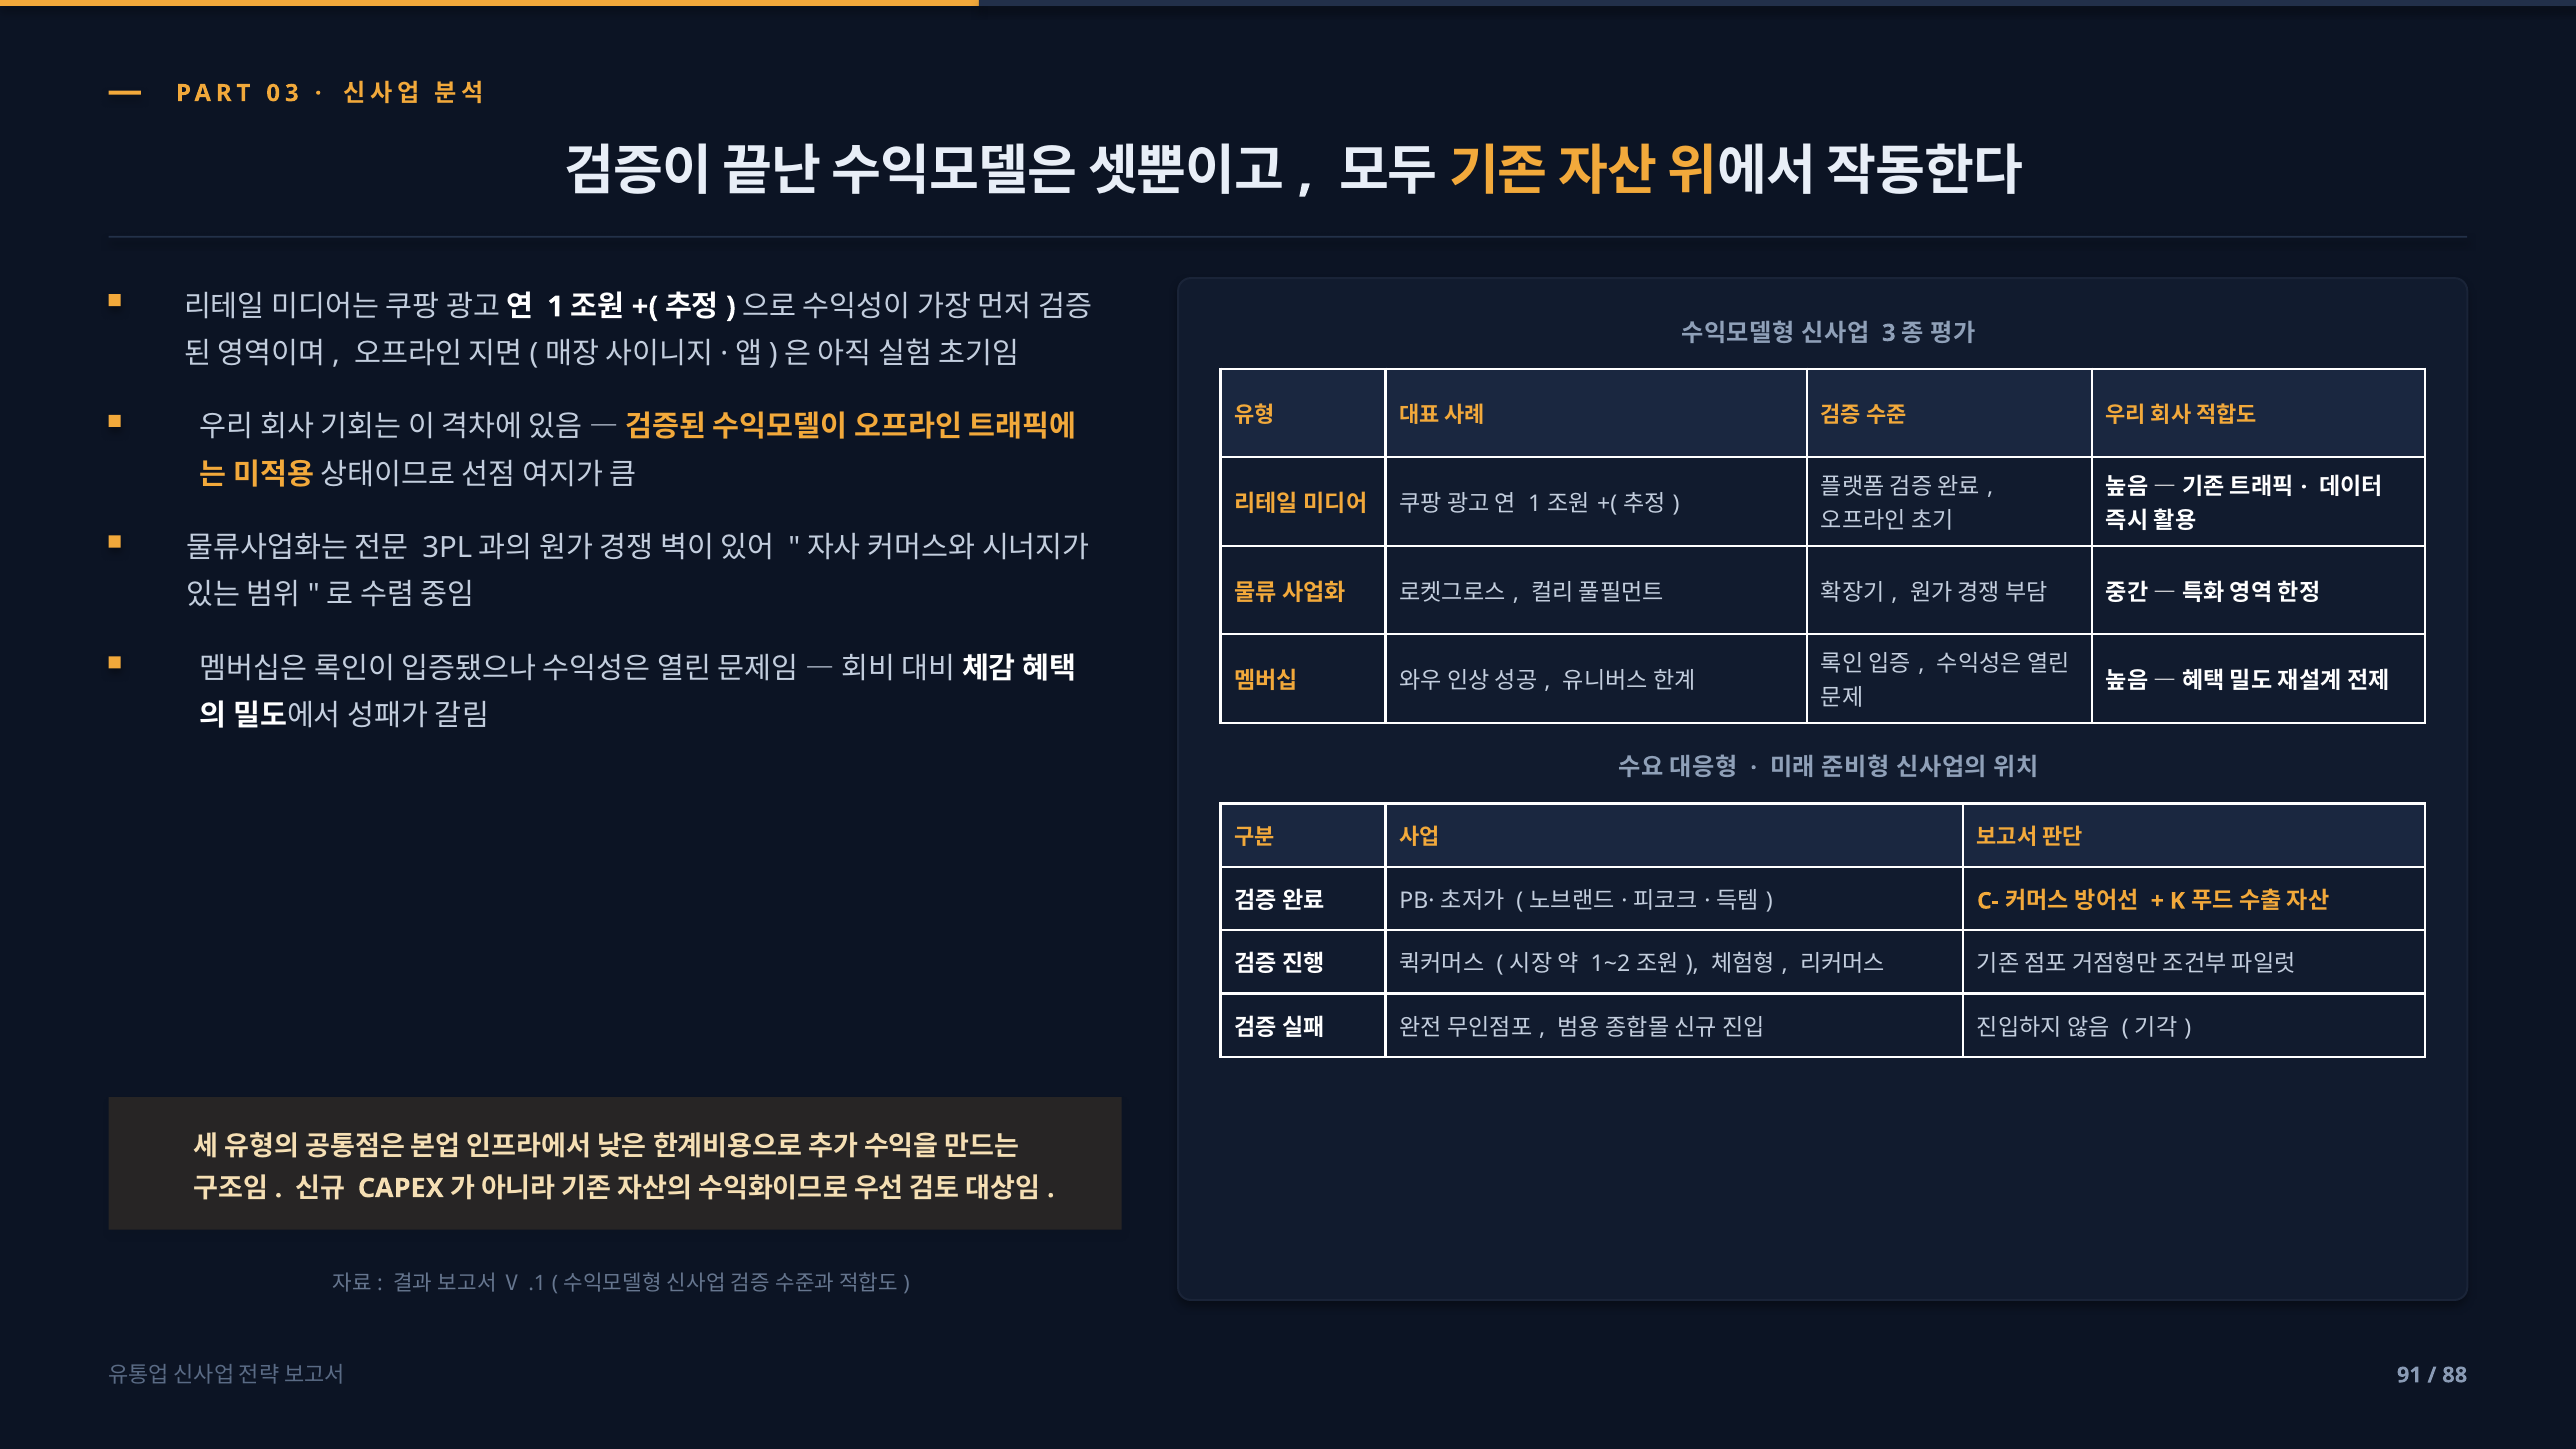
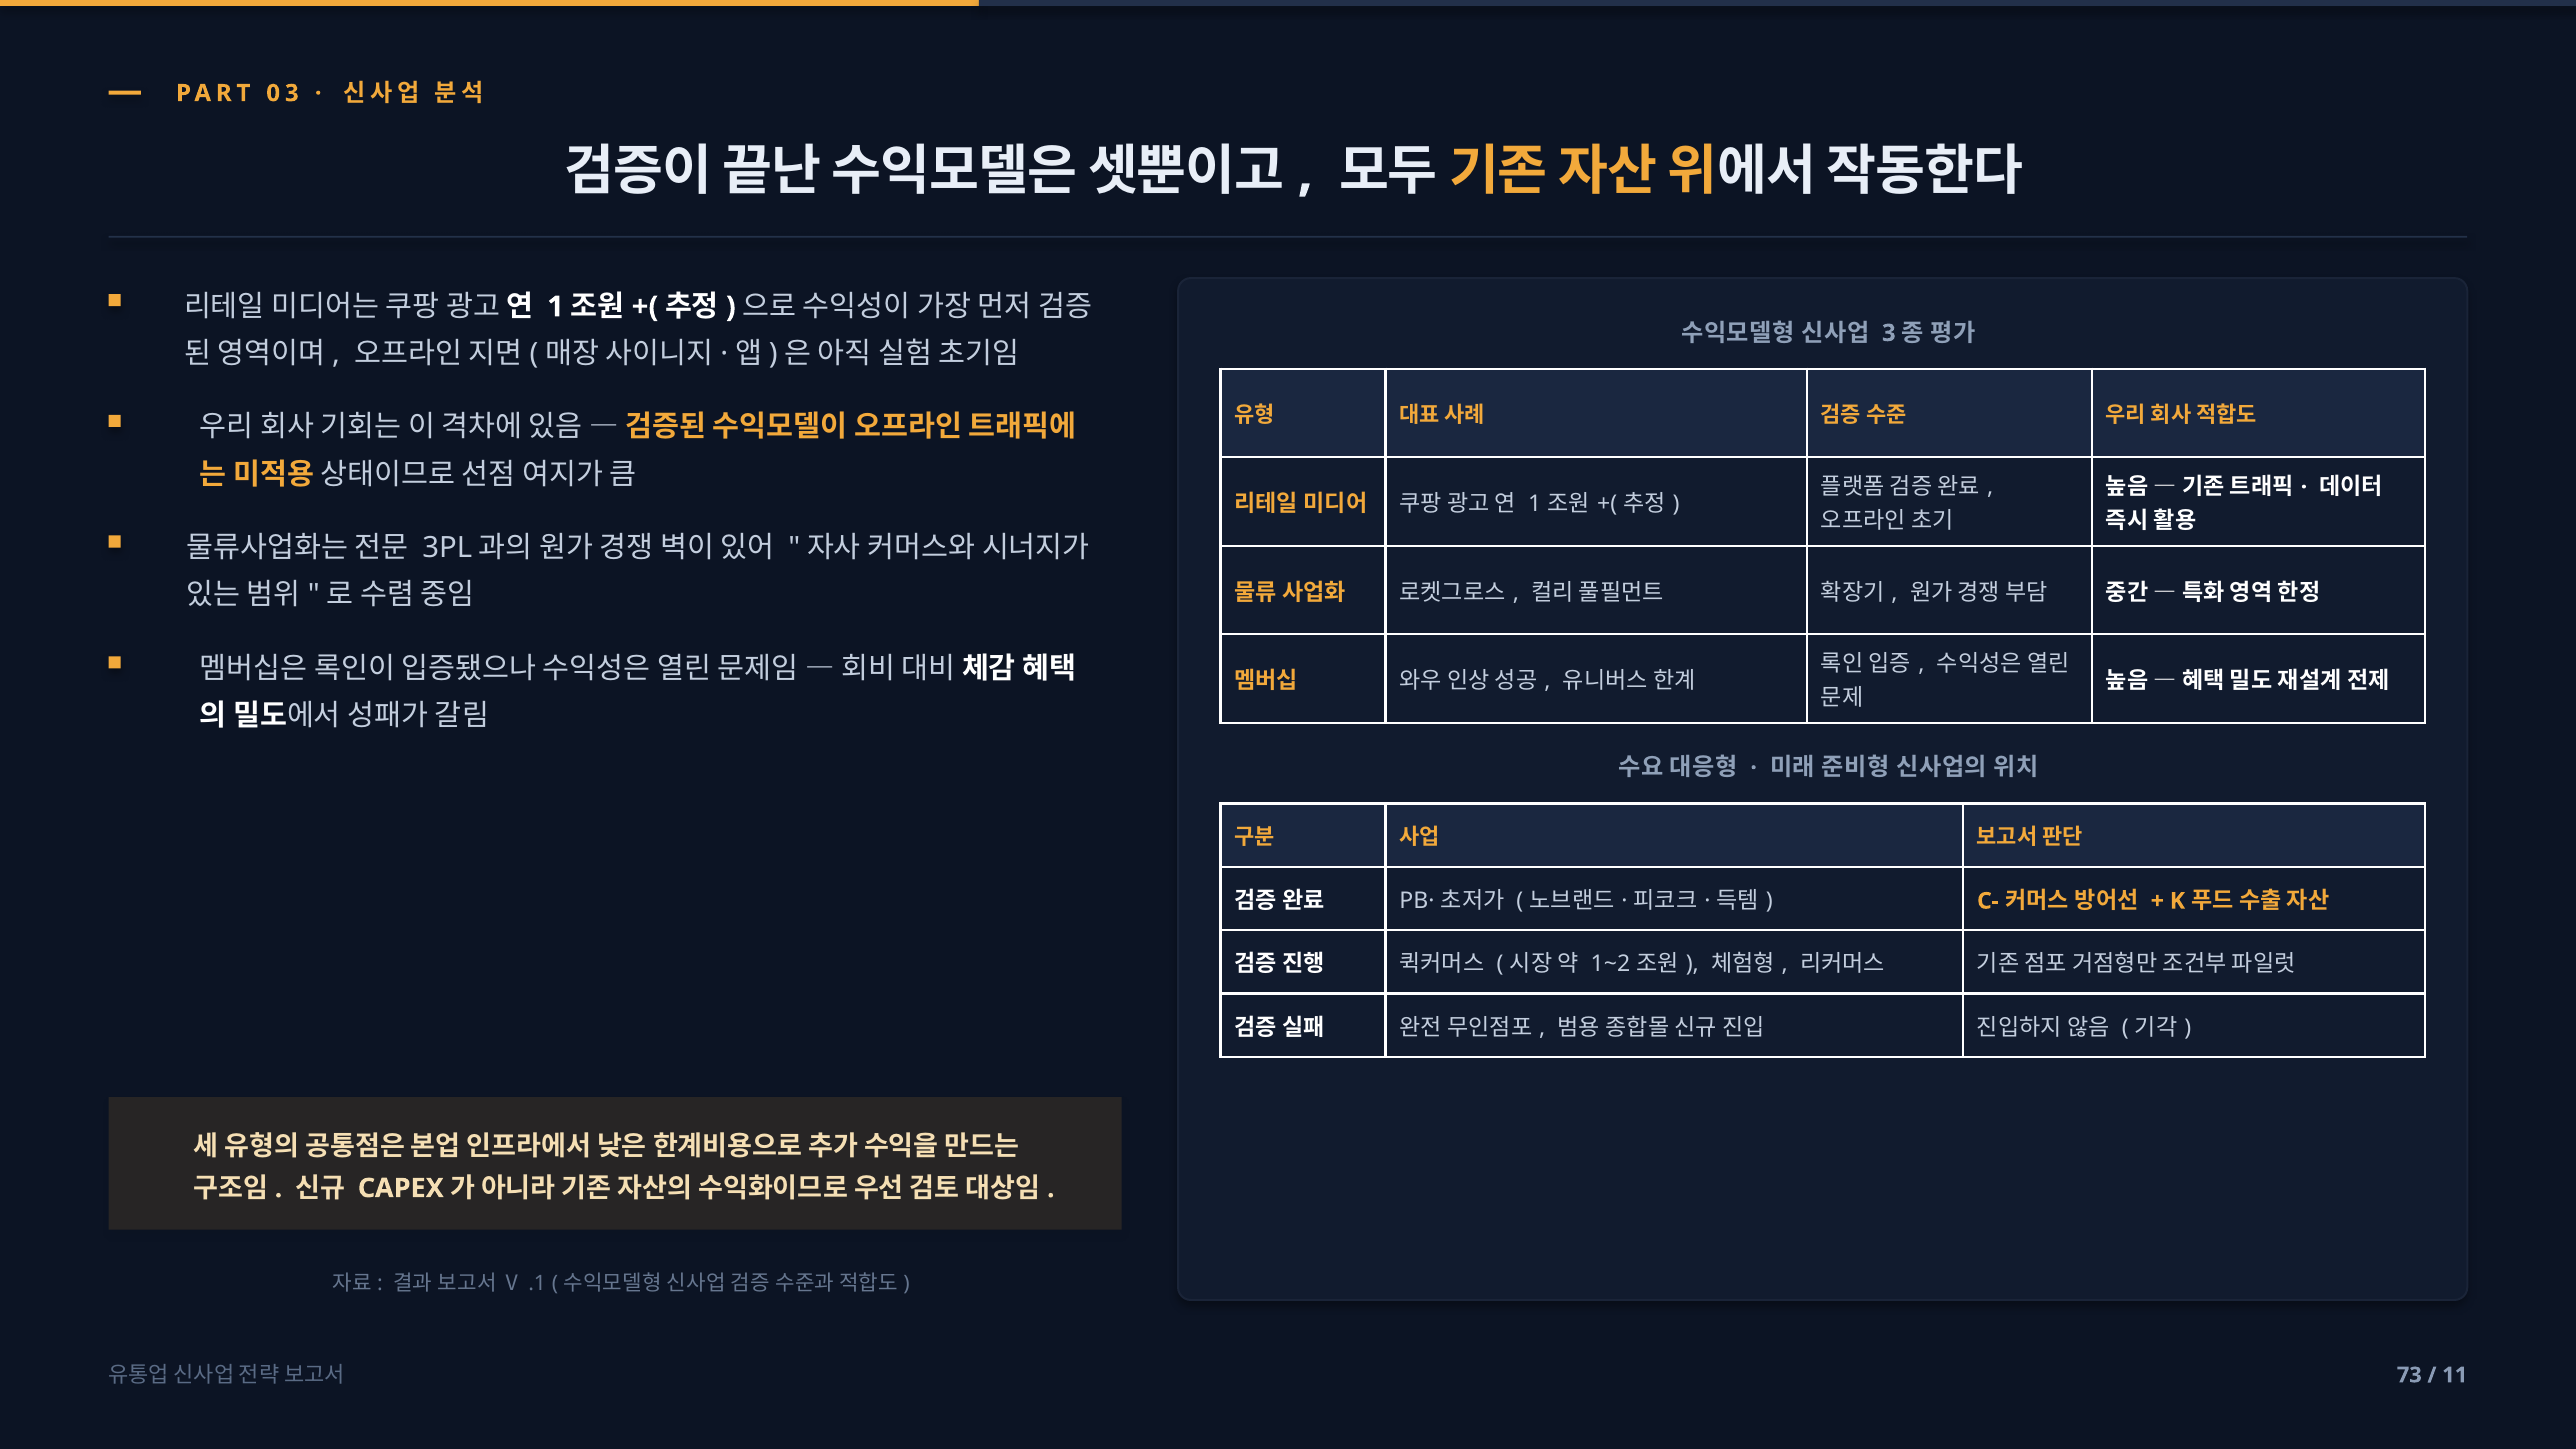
91: 91 -> 73
88: 88 -> 11
